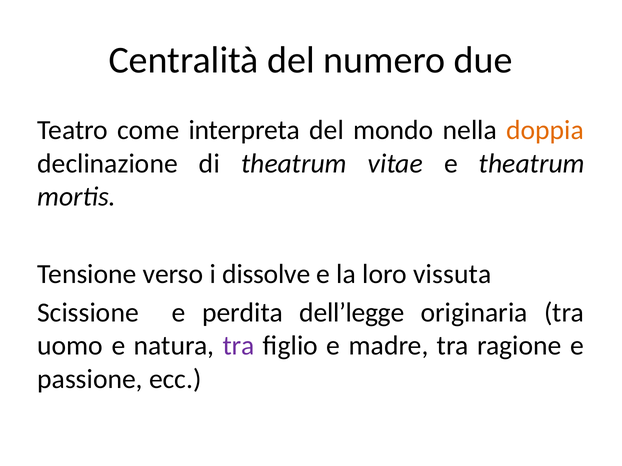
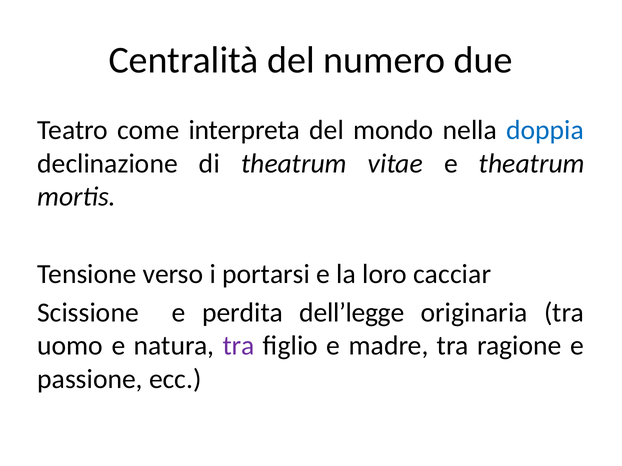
doppia colour: orange -> blue
dissolve: dissolve -> portarsi
vissuta: vissuta -> cacciar
